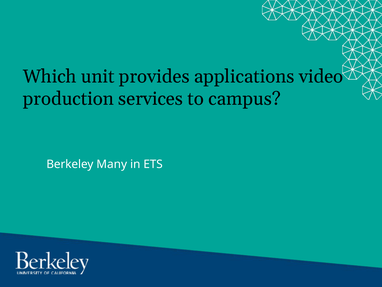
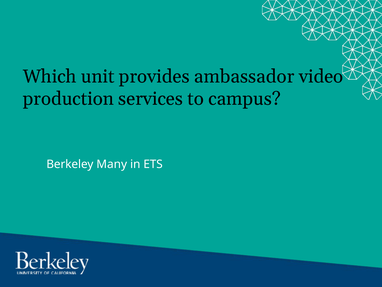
applications: applications -> ambassador
